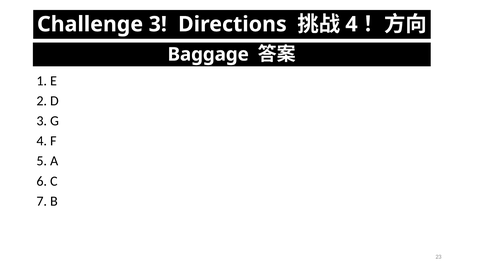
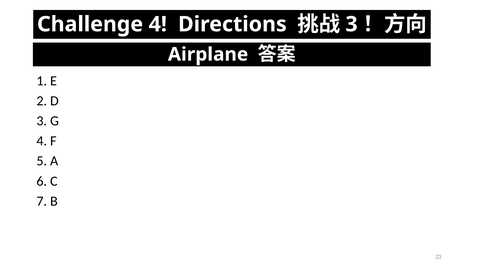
Challenge 3: 3 -> 4
4 at (351, 24): 4 -> 3
Baggage: Baggage -> Airplane
